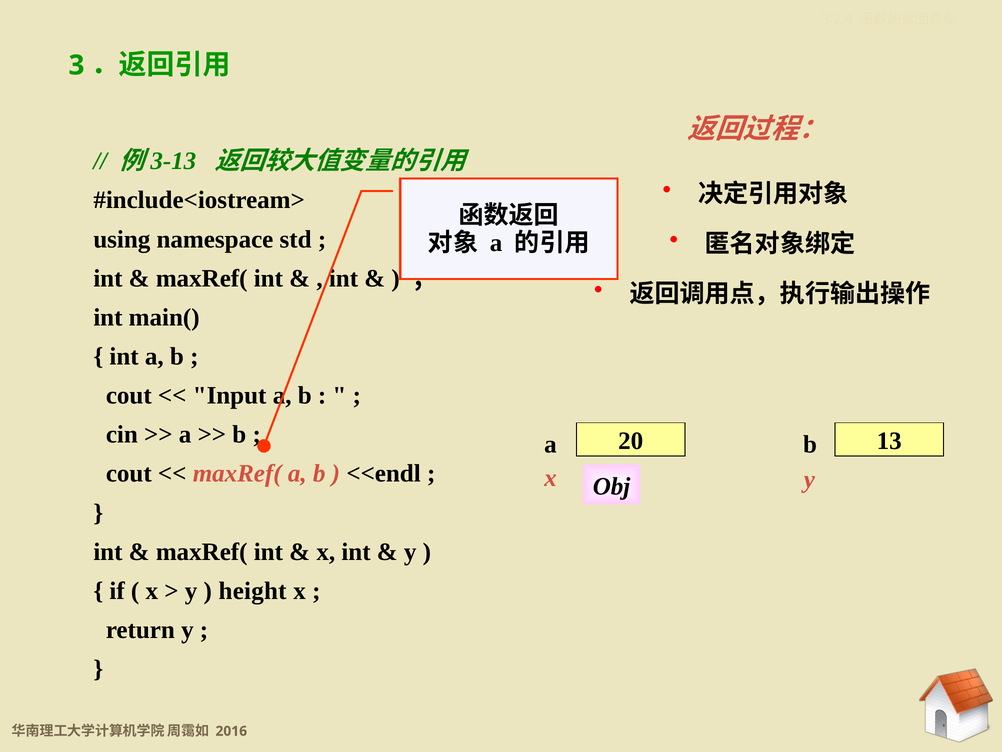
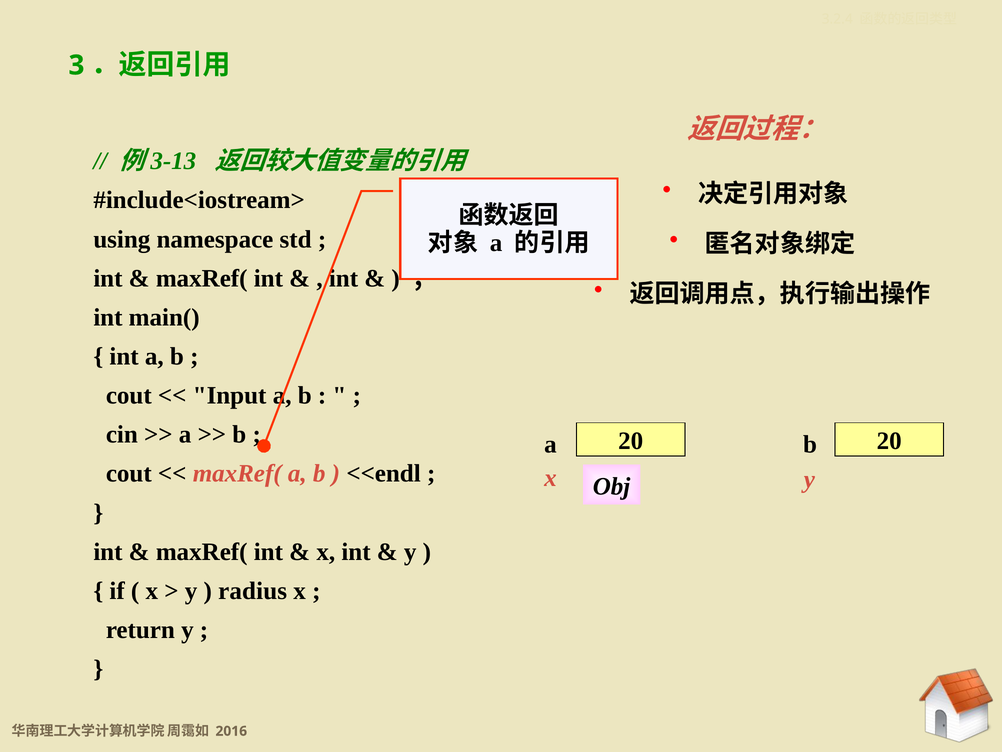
20 13: 13 -> 20
height: height -> radius
